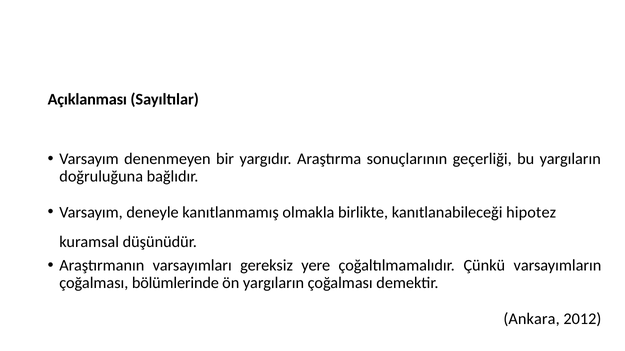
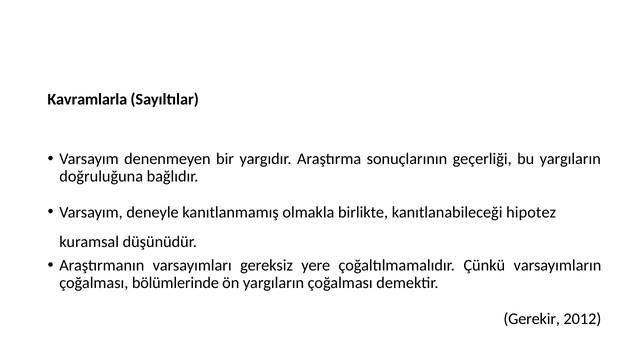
Açıklanması: Açıklanması -> Kavramlarla
Ankara: Ankara -> Gerekir
